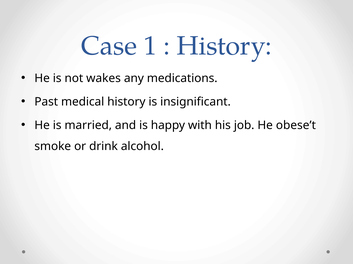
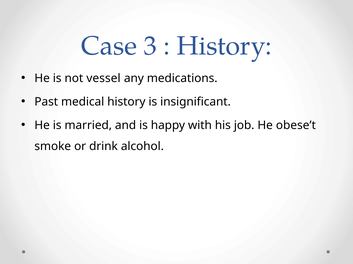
1: 1 -> 3
wakes: wakes -> vessel
